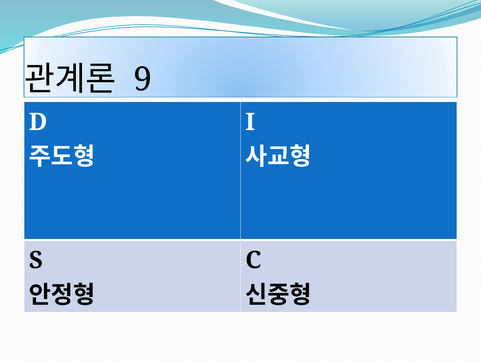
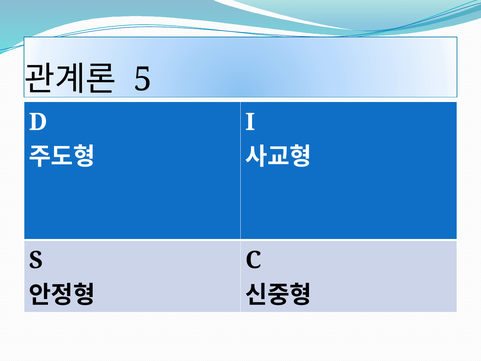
9: 9 -> 5
